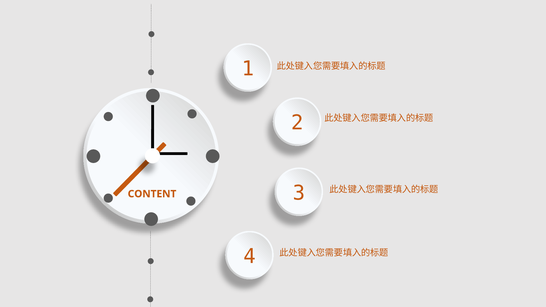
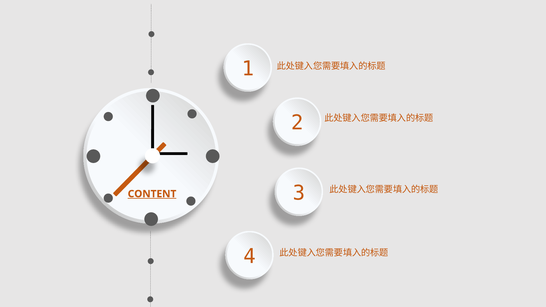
CONTENT underline: none -> present
